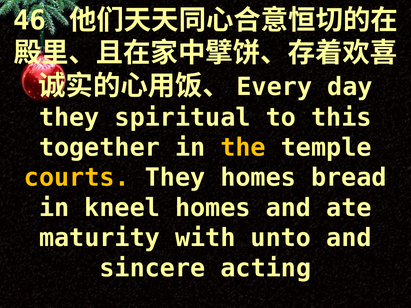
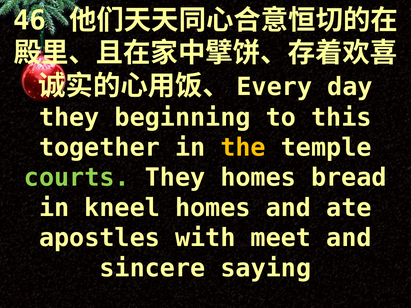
spiritual: spiritual -> beginning
courts colour: yellow -> light green
maturity: maturity -> apostles
unto: unto -> meet
acting: acting -> saying
